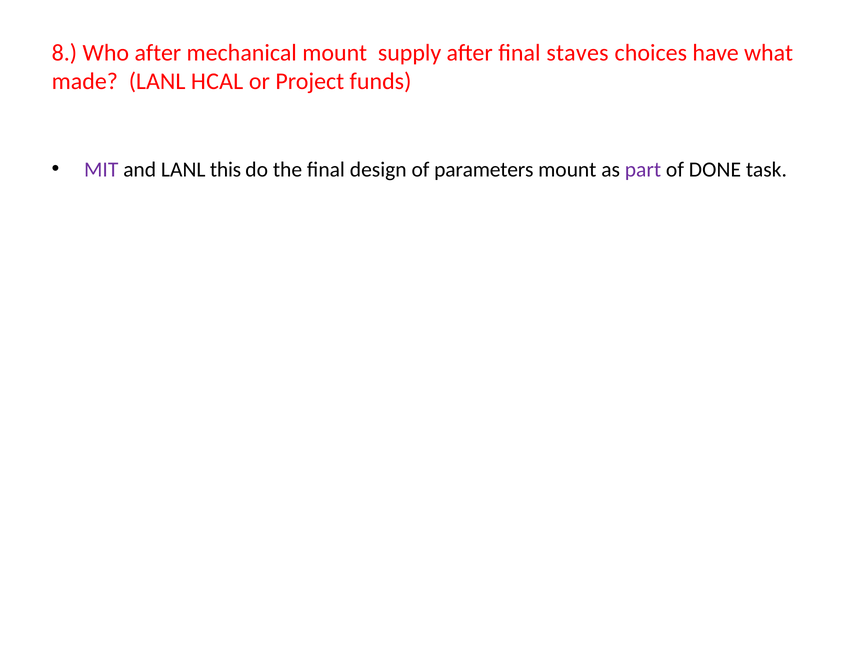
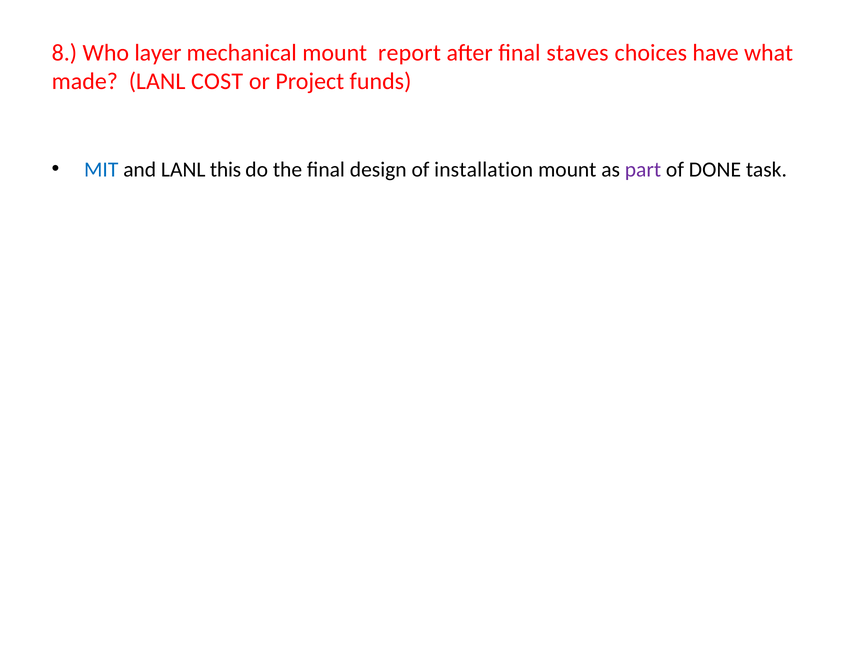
Who after: after -> layer
supply: supply -> report
HCAL: HCAL -> COST
MIT colour: purple -> blue
parameters: parameters -> installation
